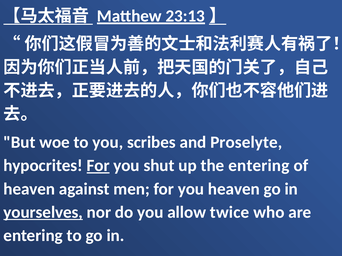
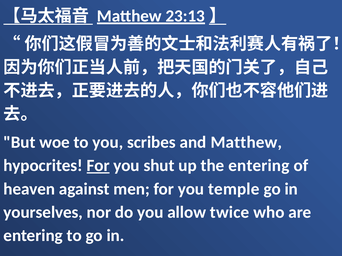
and Proselyte: Proselyte -> Matthew
you heaven: heaven -> temple
yourselves underline: present -> none
